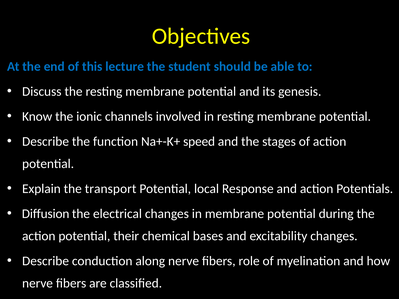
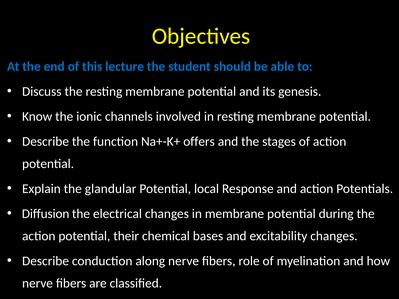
speed: speed -> offers
transport: transport -> glandular
